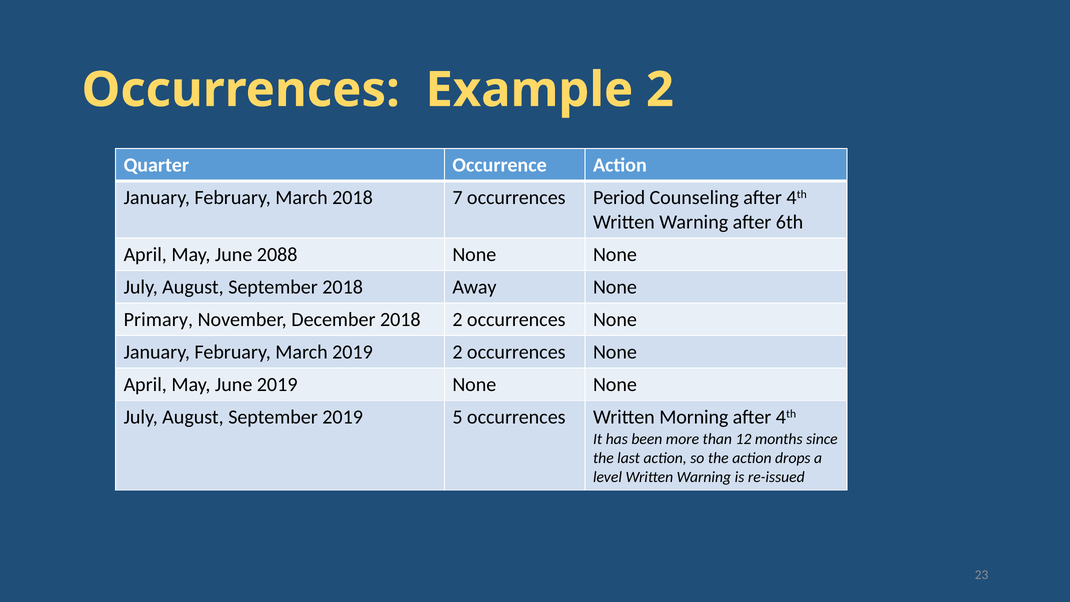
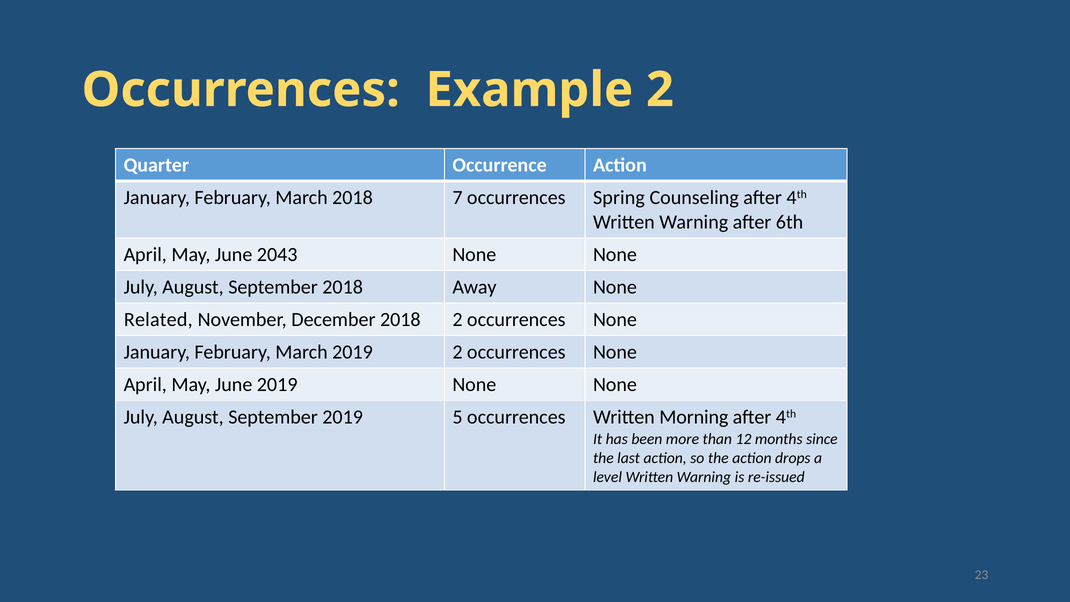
Period: Period -> Spring
2088: 2088 -> 2043
Primary: Primary -> Related
